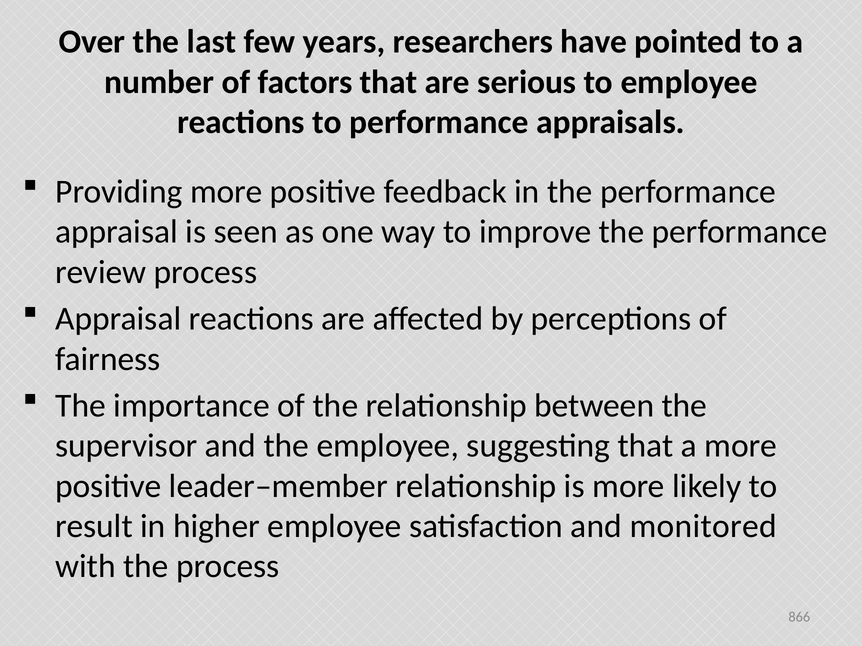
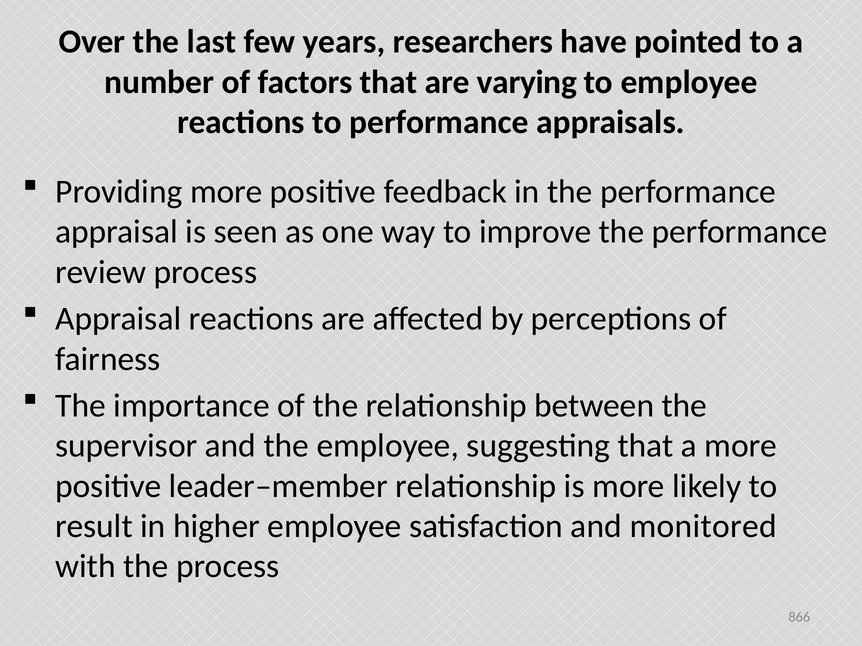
serious: serious -> varying
